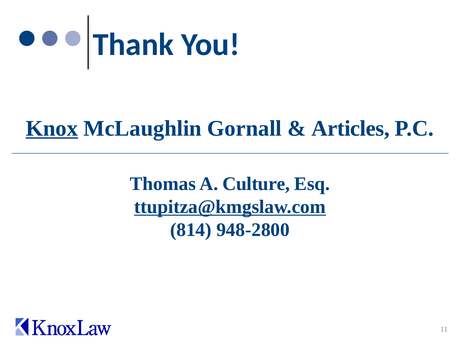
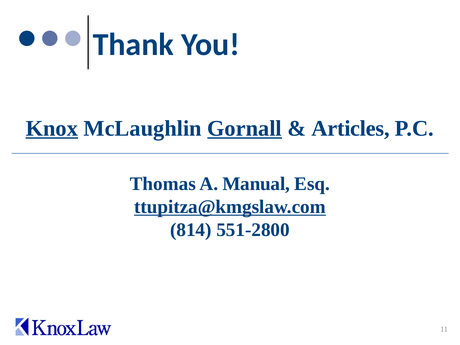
Gornall underline: none -> present
Culture: Culture -> Manual
948-2800: 948-2800 -> 551-2800
